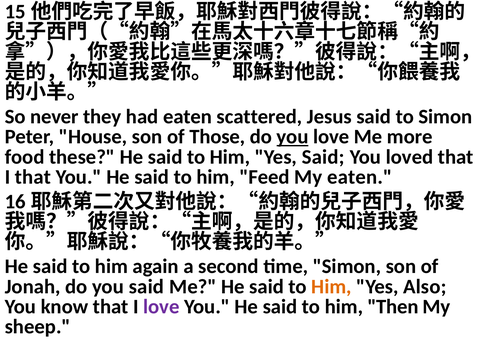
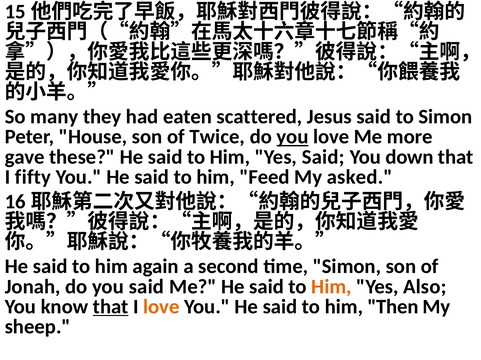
never: never -> many
Those: Those -> Twice
food: food -> gave
loved: loved -> down
I that: that -> fifty
My eaten: eaten -> asked
that at (111, 307) underline: none -> present
love at (161, 307) colour: purple -> orange
